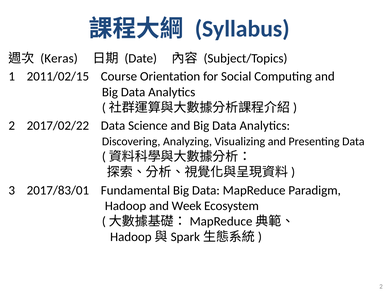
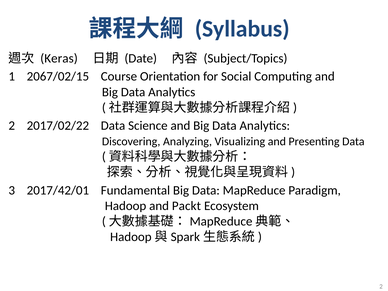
2011/02/15: 2011/02/15 -> 2067/02/15
2017/83/01: 2017/83/01 -> 2017/42/01
Week: Week -> Packt
